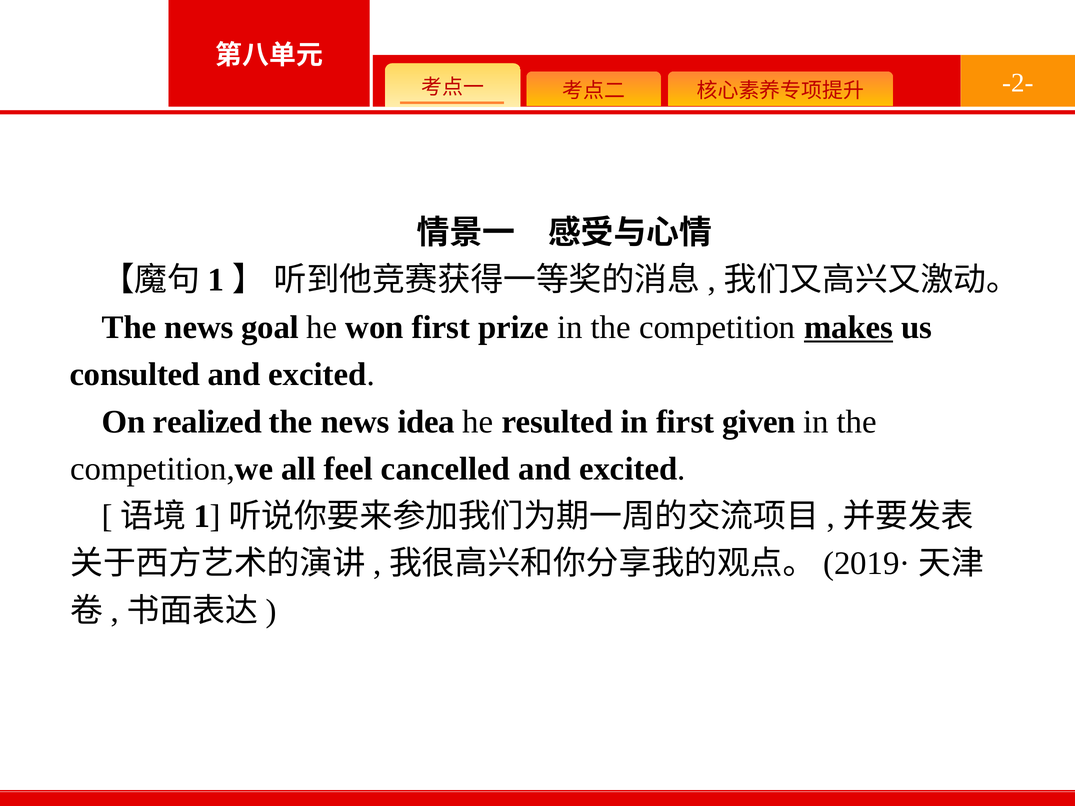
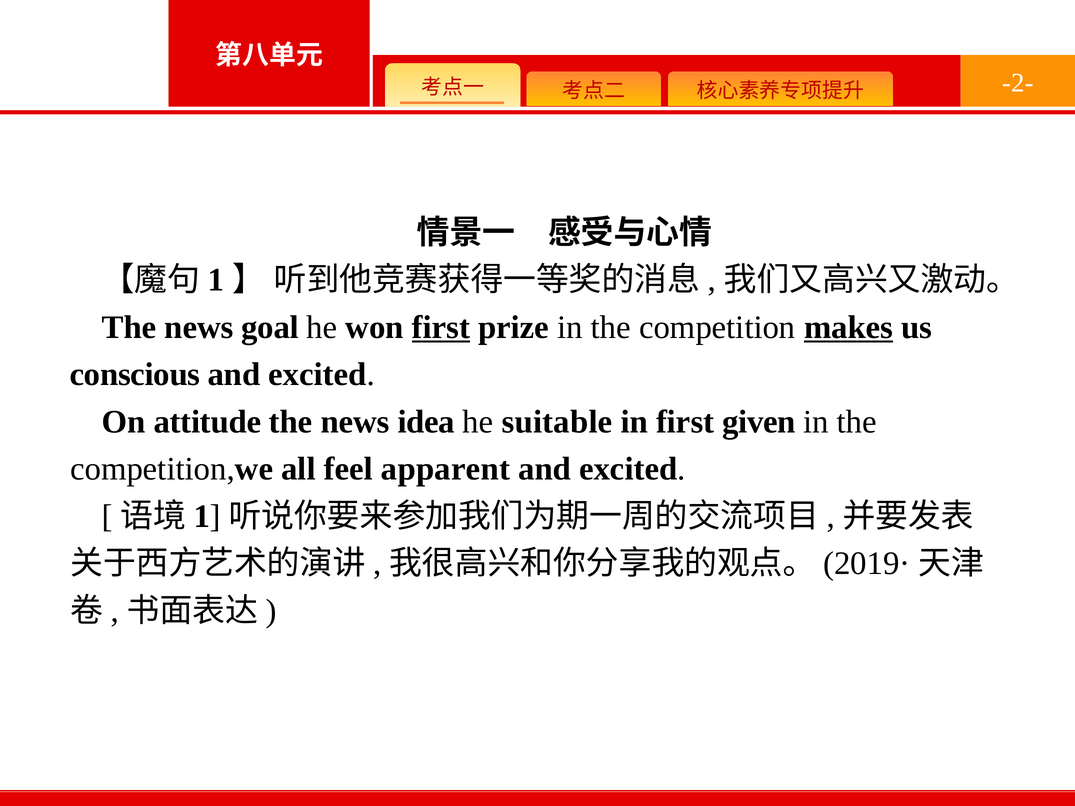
first at (441, 327) underline: none -> present
consulted: consulted -> conscious
realized: realized -> attitude
resulted: resulted -> suitable
cancelled: cancelled -> apparent
